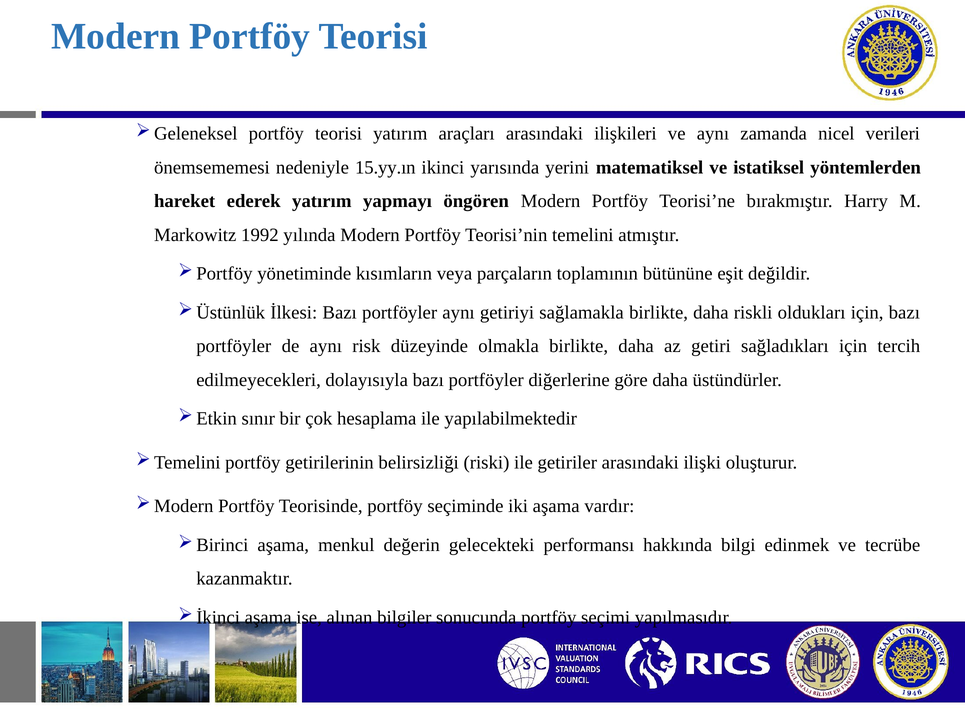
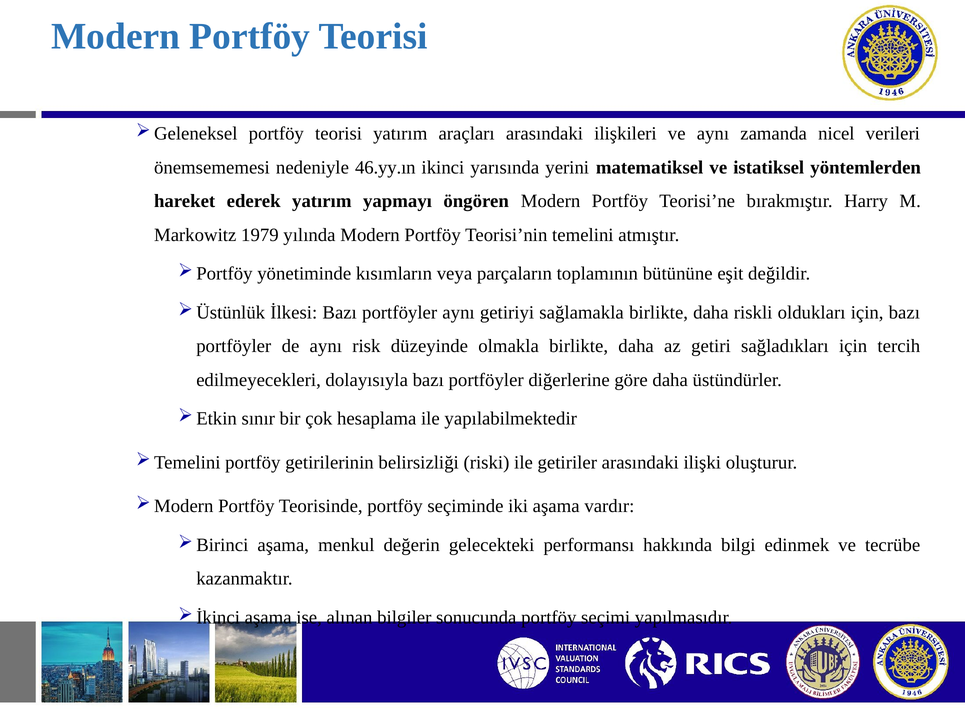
15.yy.ın: 15.yy.ın -> 46.yy.ın
1992: 1992 -> 1979
